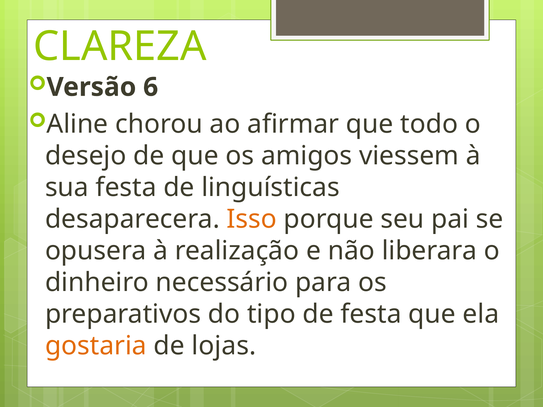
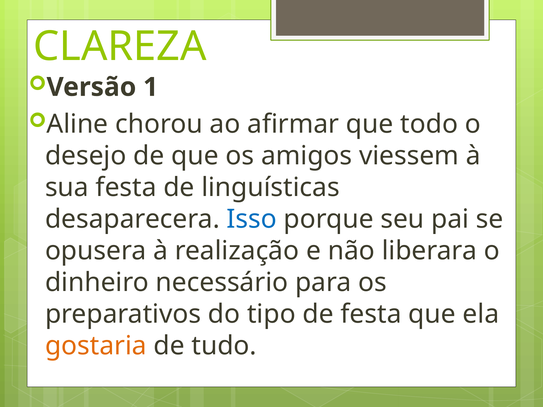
6: 6 -> 1
Isso colour: orange -> blue
lojas: lojas -> tudo
